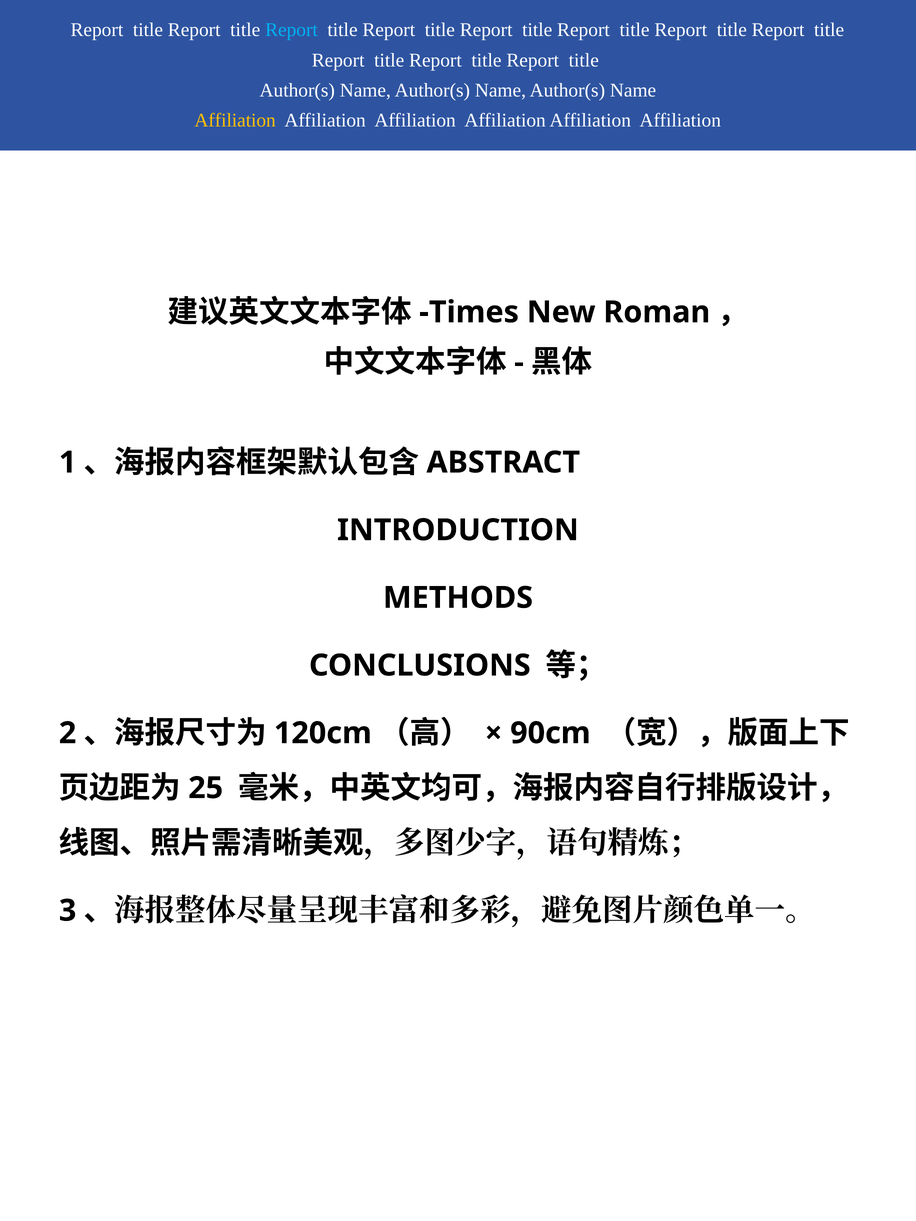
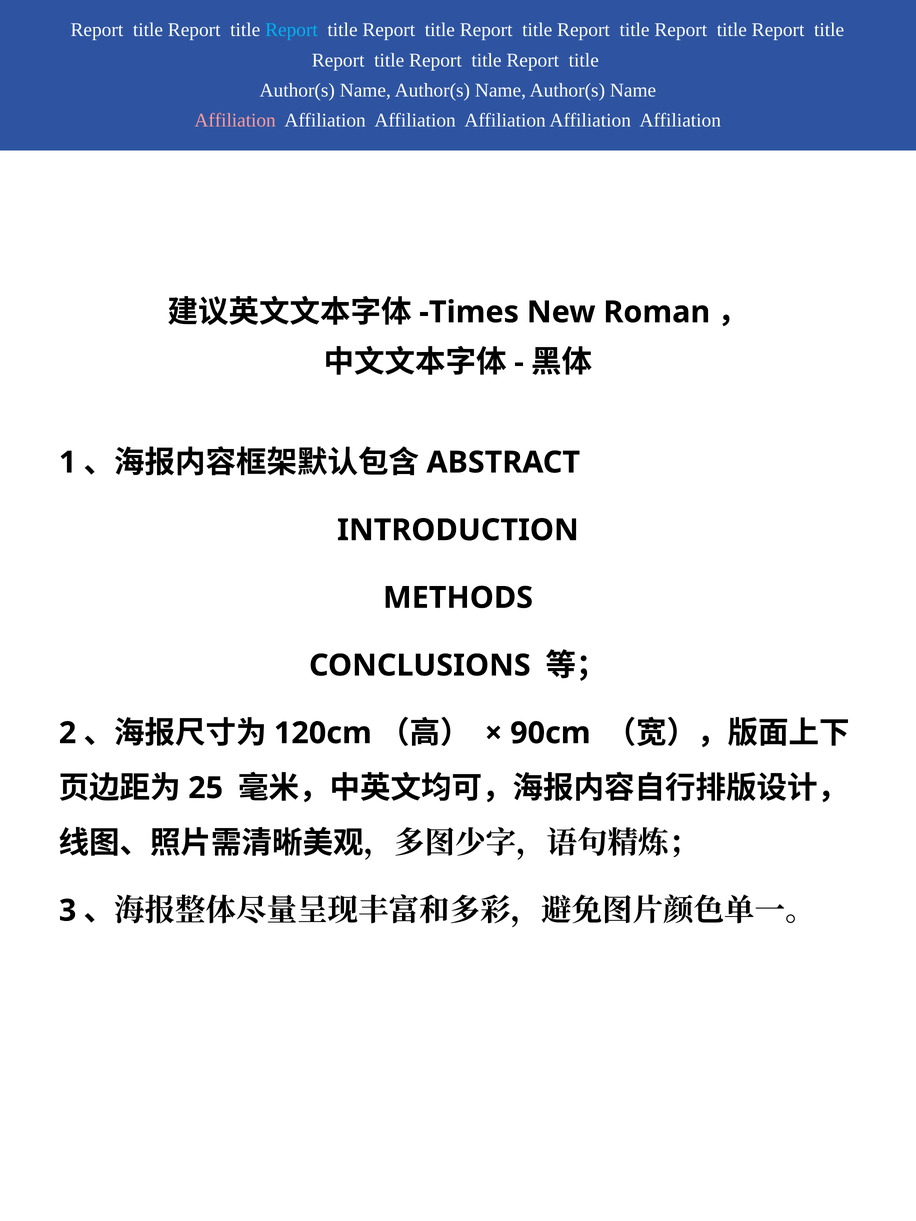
Affiliation at (235, 121) colour: yellow -> pink
